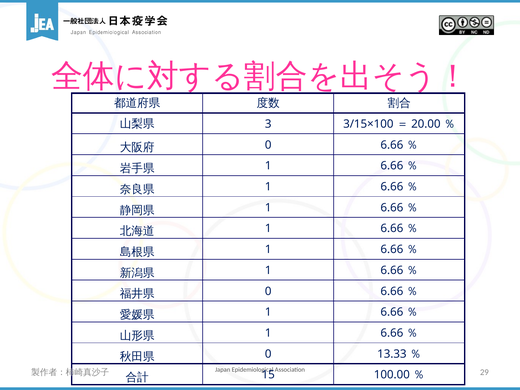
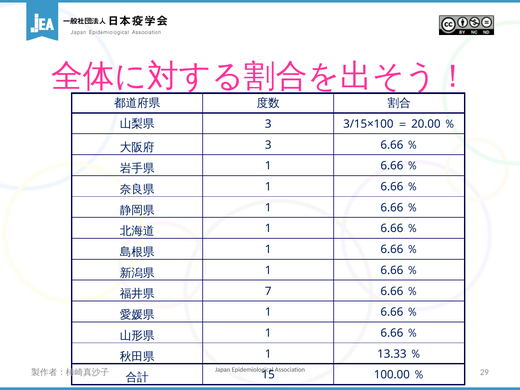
0 at (268, 145): 0 -> 3
0 at (268, 291): 0 -> 7
0 at (268, 354): 0 -> 1
